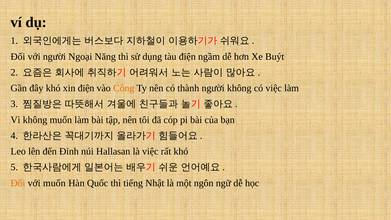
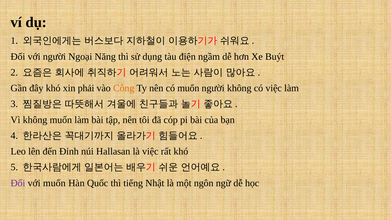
xin điện: điện -> phải
có thành: thành -> muốn
Đối at (18, 183) colour: orange -> purple
